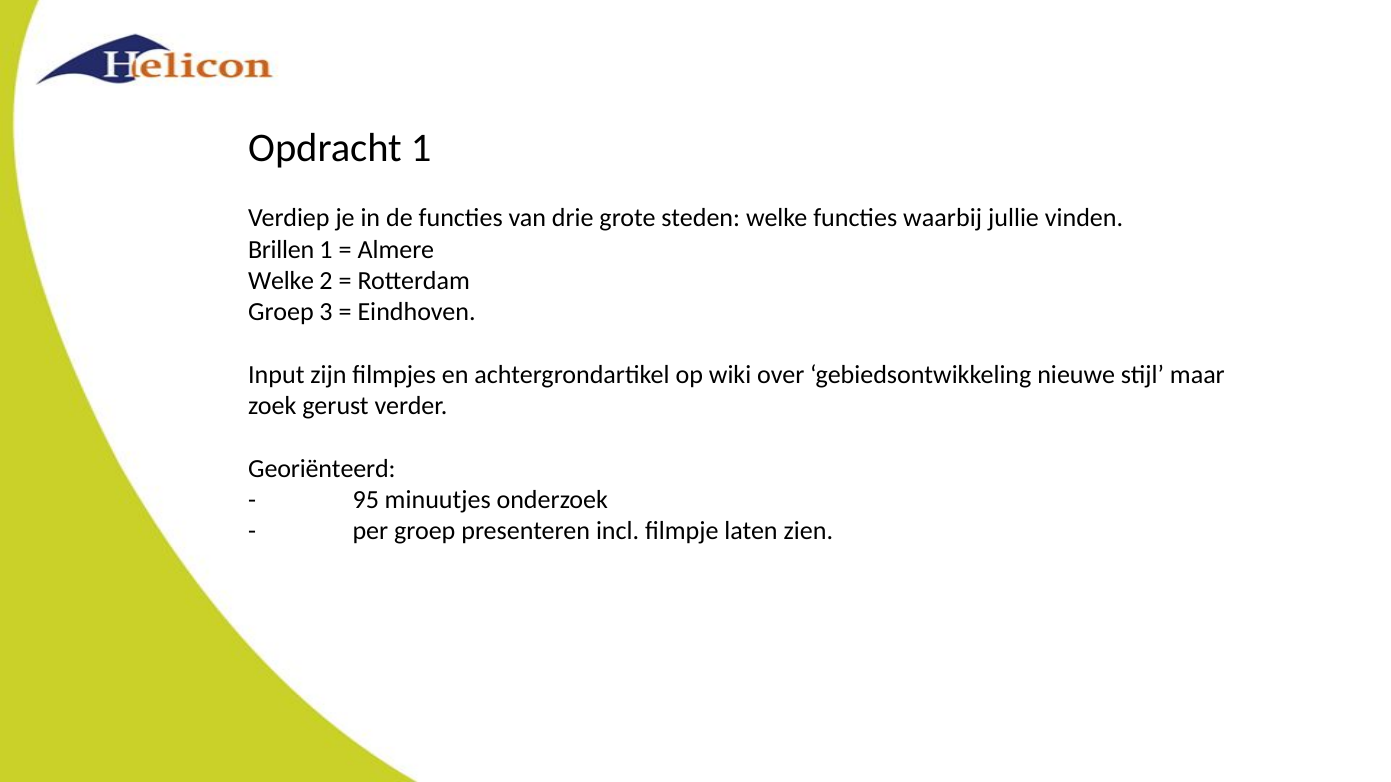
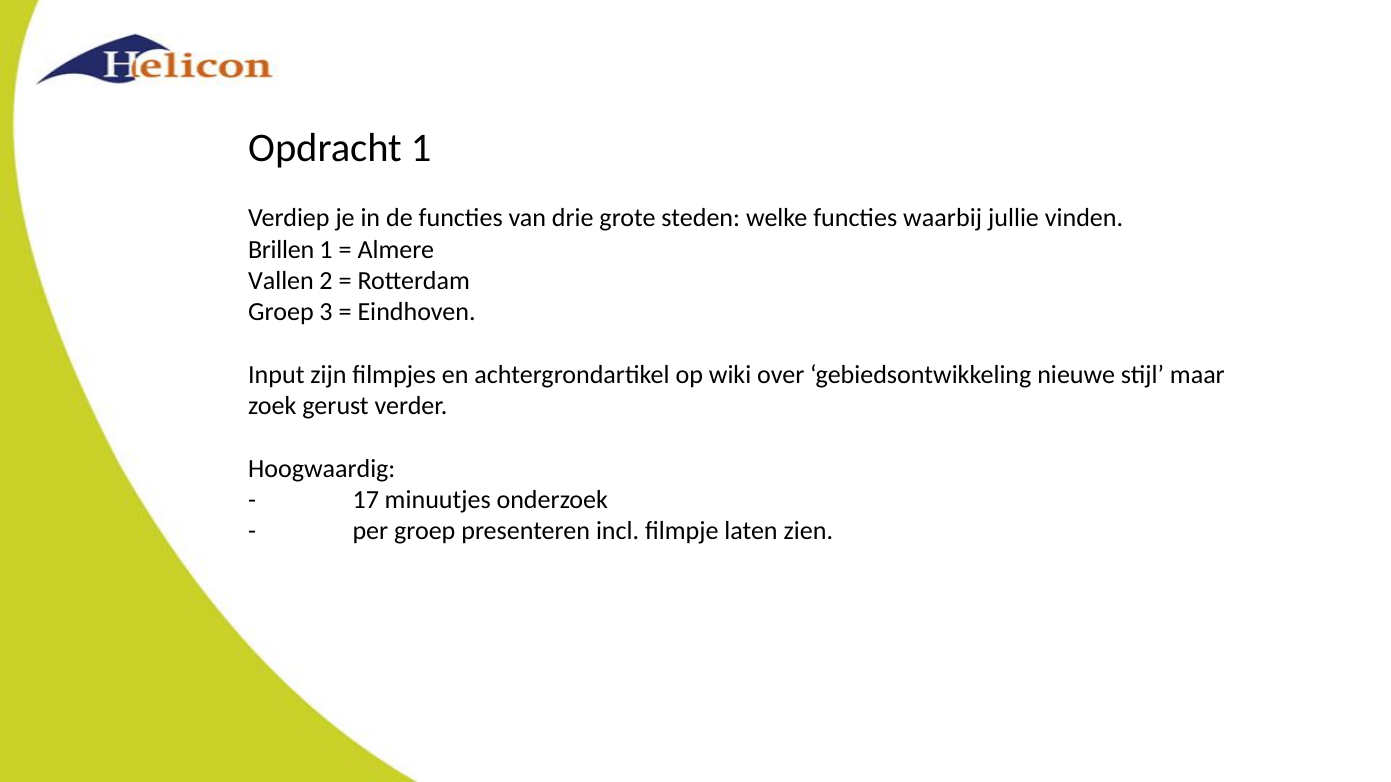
Welke at (281, 281): Welke -> Vallen
Georiënteerd: Georiënteerd -> Hoogwaardig
95: 95 -> 17
